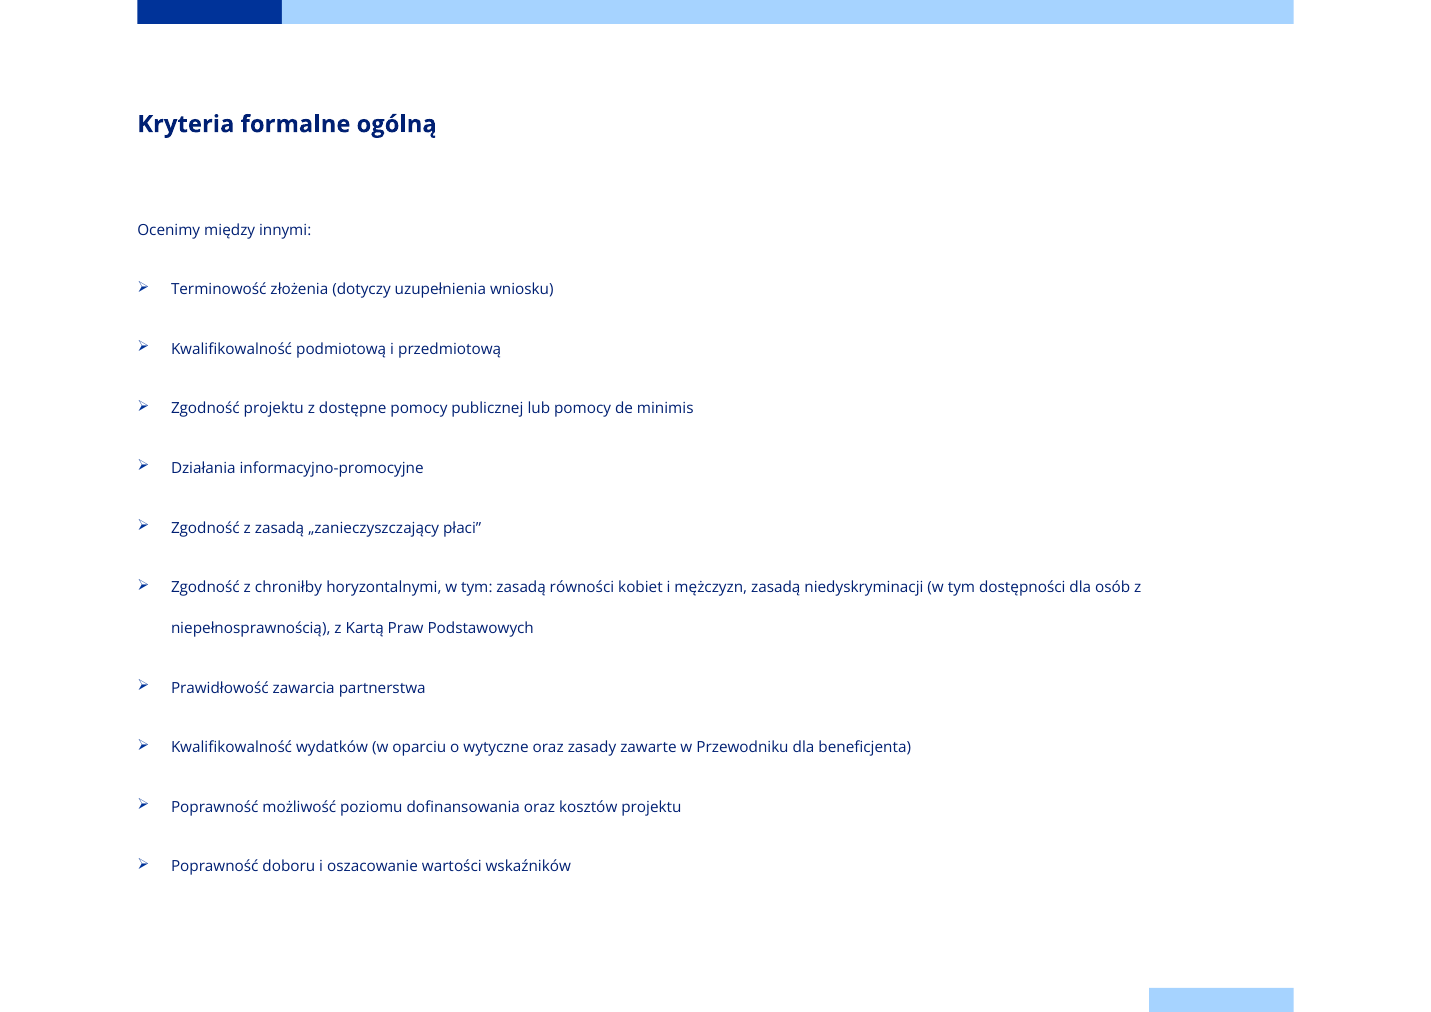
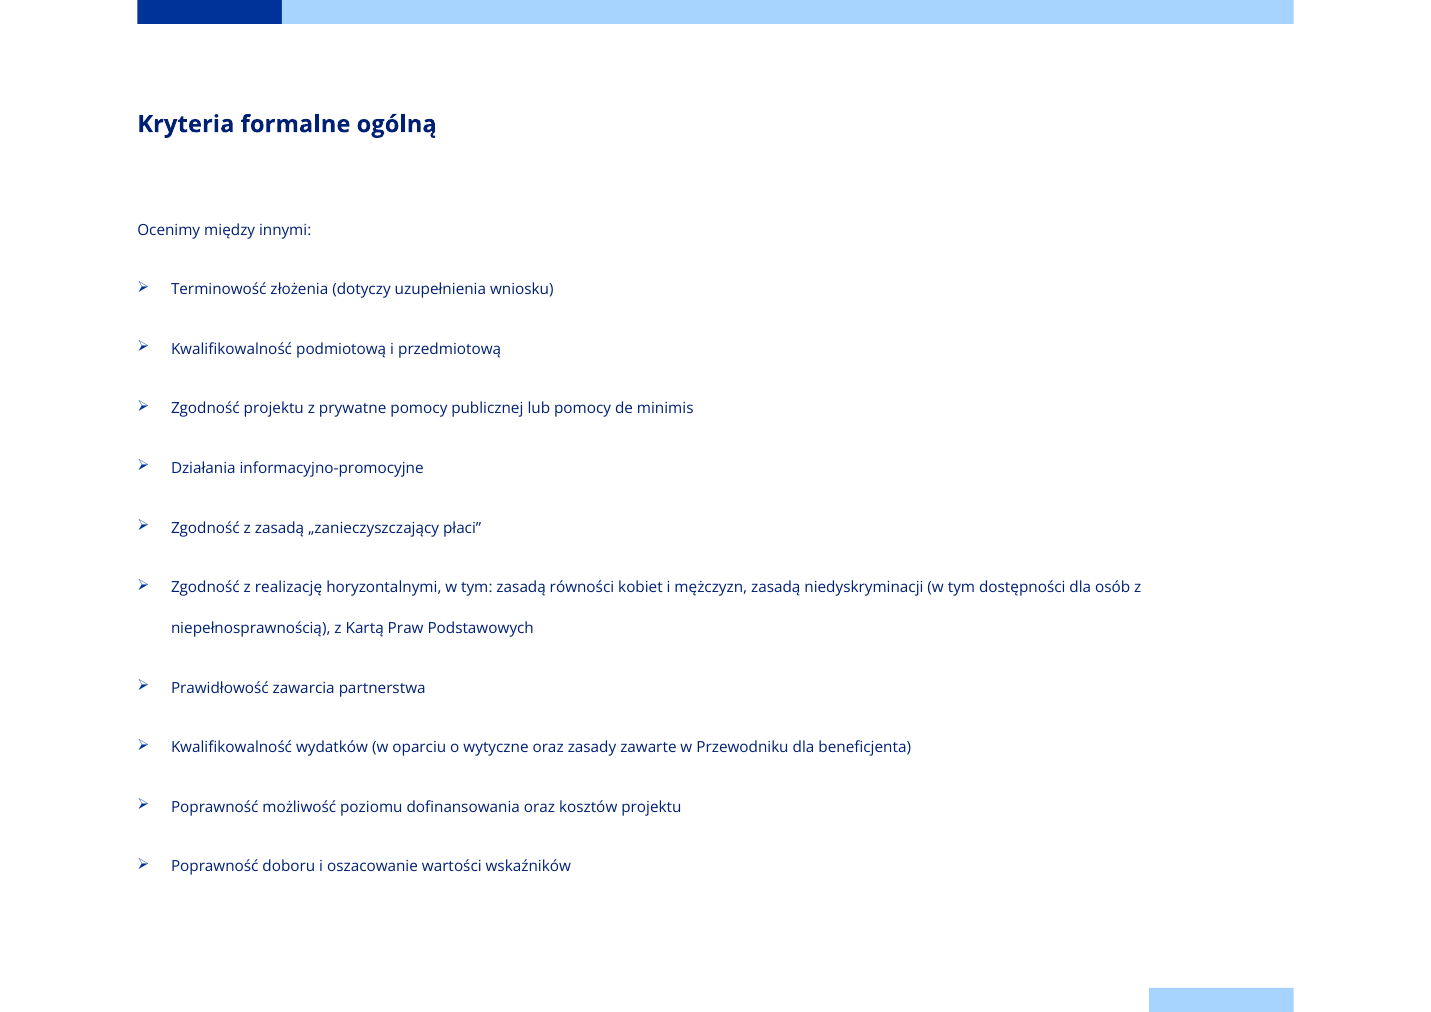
dostępne: dostępne -> prywatne
chroniłby: chroniłby -> realizację
